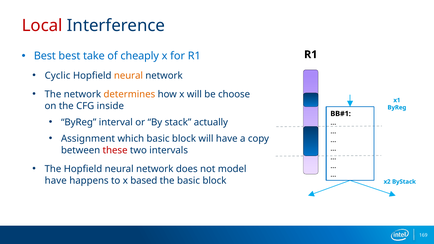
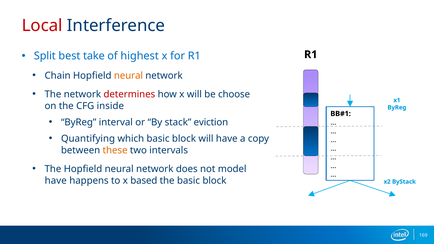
Best at (45, 56): Best -> Split
cheaply: cheaply -> highest
Cyclic: Cyclic -> Chain
determines colour: orange -> red
actually: actually -> eviction
Assignment: Assignment -> Quantifying
these colour: red -> orange
